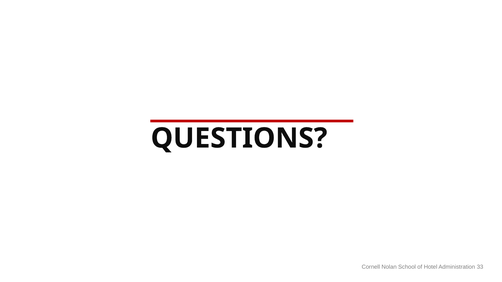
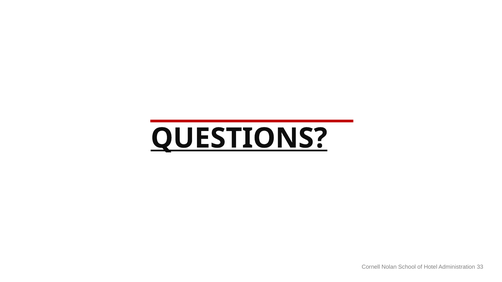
QUESTIONS underline: none -> present
